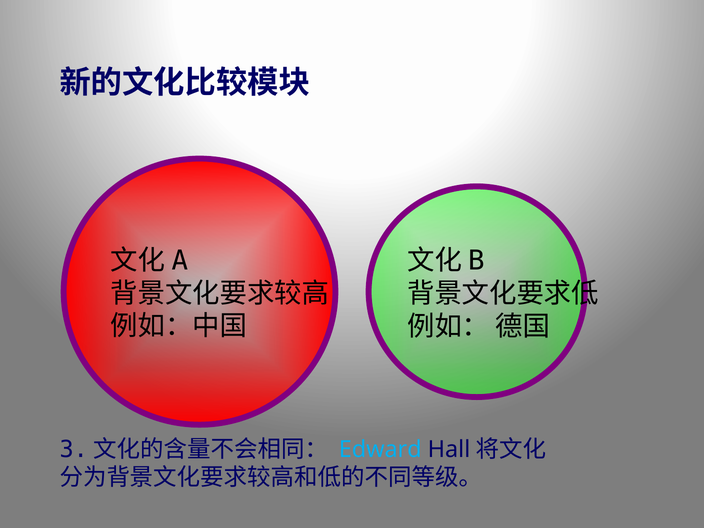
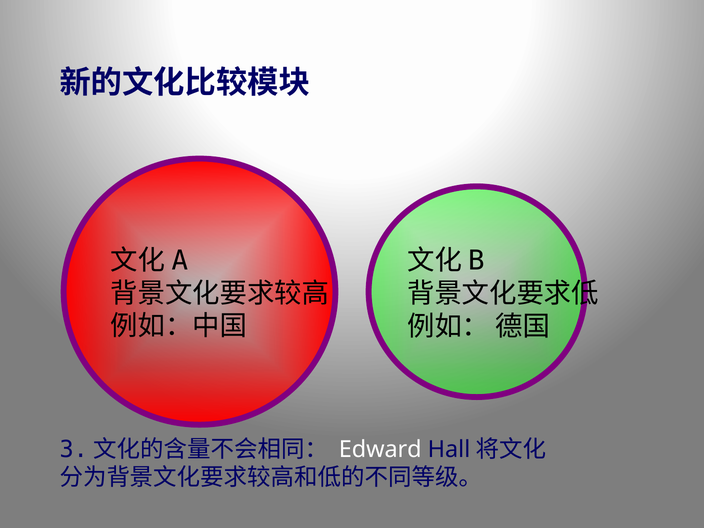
Edward colour: light blue -> white
